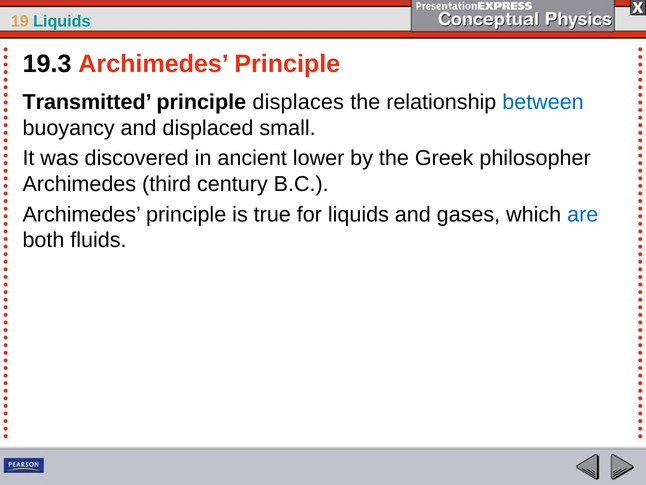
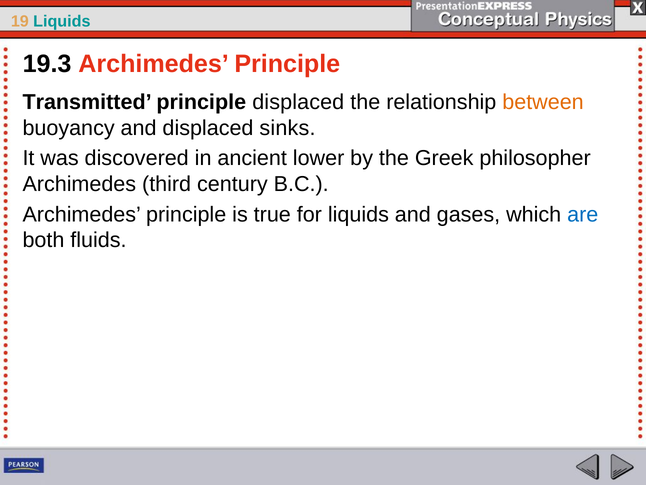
principle displaces: displaces -> displaced
between colour: blue -> orange
small: small -> sinks
